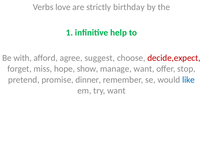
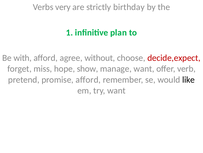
love: love -> very
help: help -> plan
suggest: suggest -> without
stop: stop -> verb
promise dinner: dinner -> afford
like colour: blue -> black
